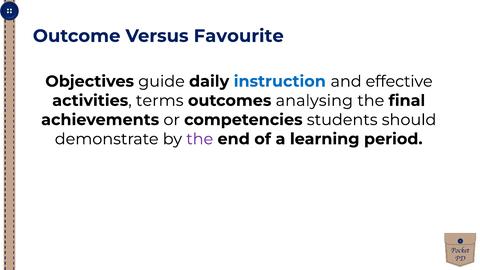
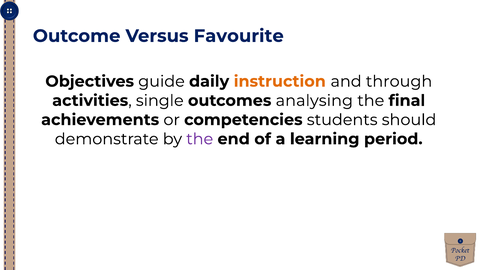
instruction colour: blue -> orange
effective: effective -> through
terms: terms -> single
